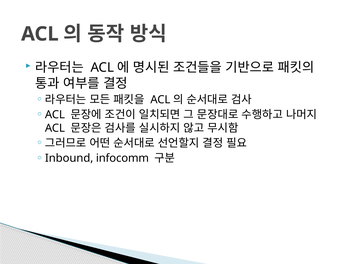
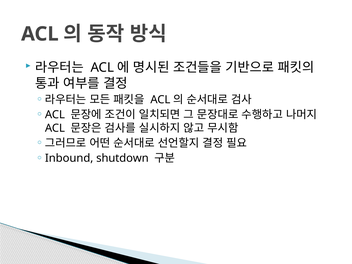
infocomm: infocomm -> shutdown
